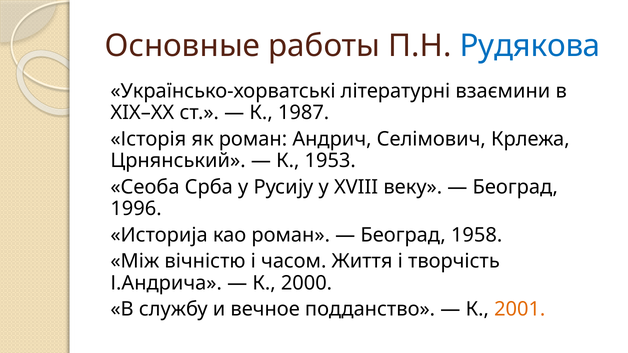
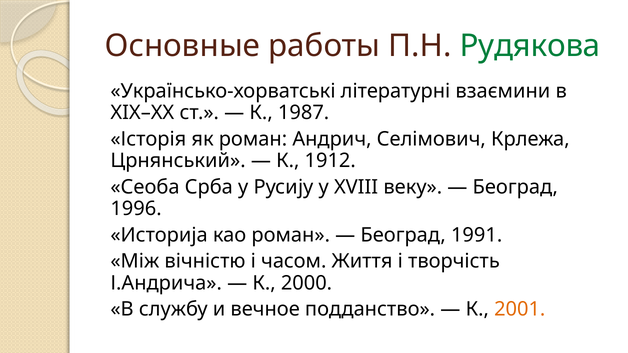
Рудякова colour: blue -> green
1953: 1953 -> 1912
1958: 1958 -> 1991
